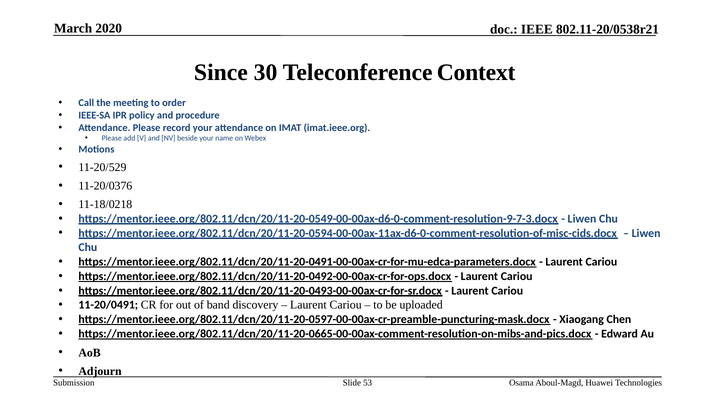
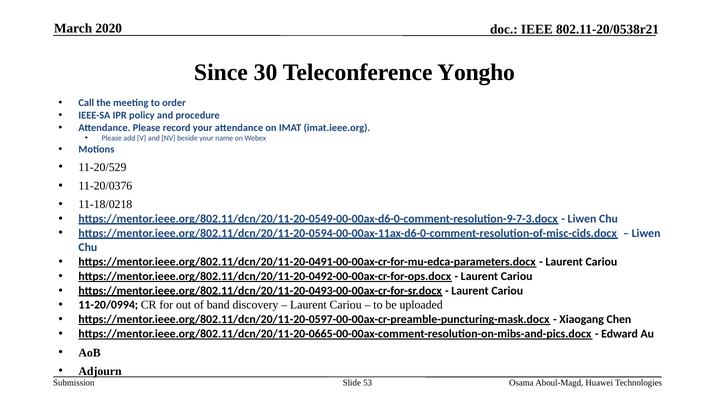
Context: Context -> Yongho
11-20/0491: 11-20/0491 -> 11-20/0994
